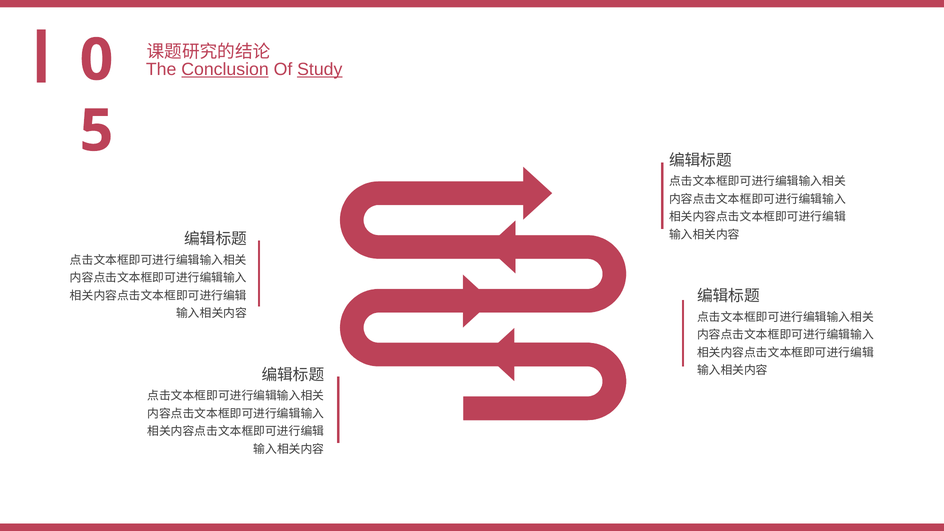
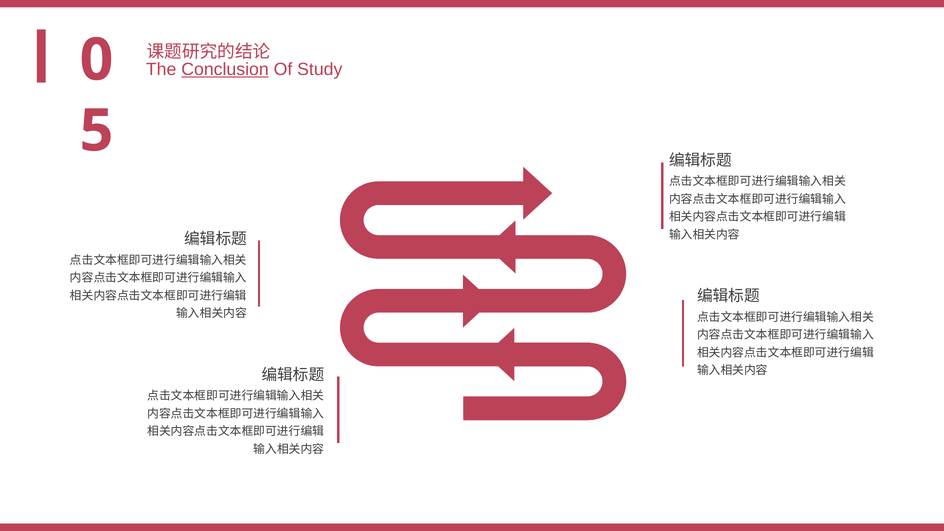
Study underline: present -> none
